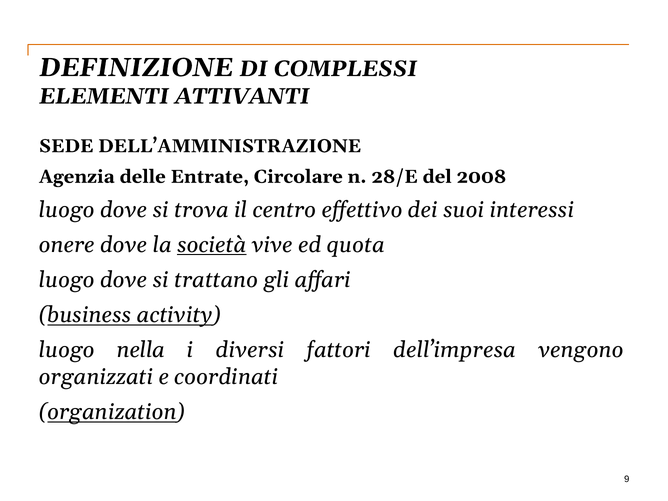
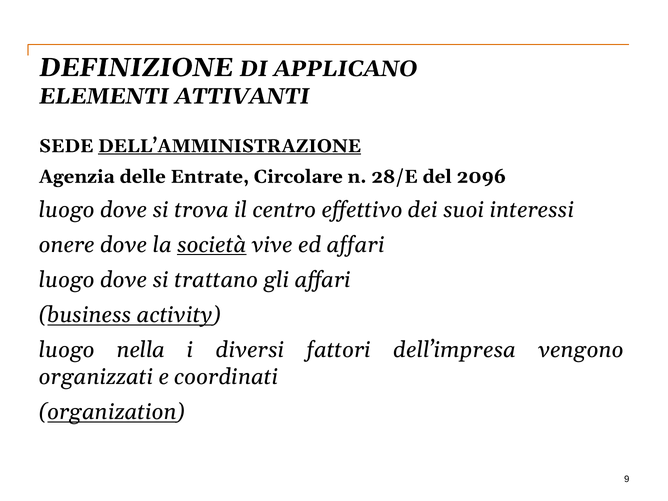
COMPLESSI: COMPLESSI -> APPLICANO
DELL’AMMINISTRAZIONE underline: none -> present
2008: 2008 -> 2096
ed quota: quota -> affari
